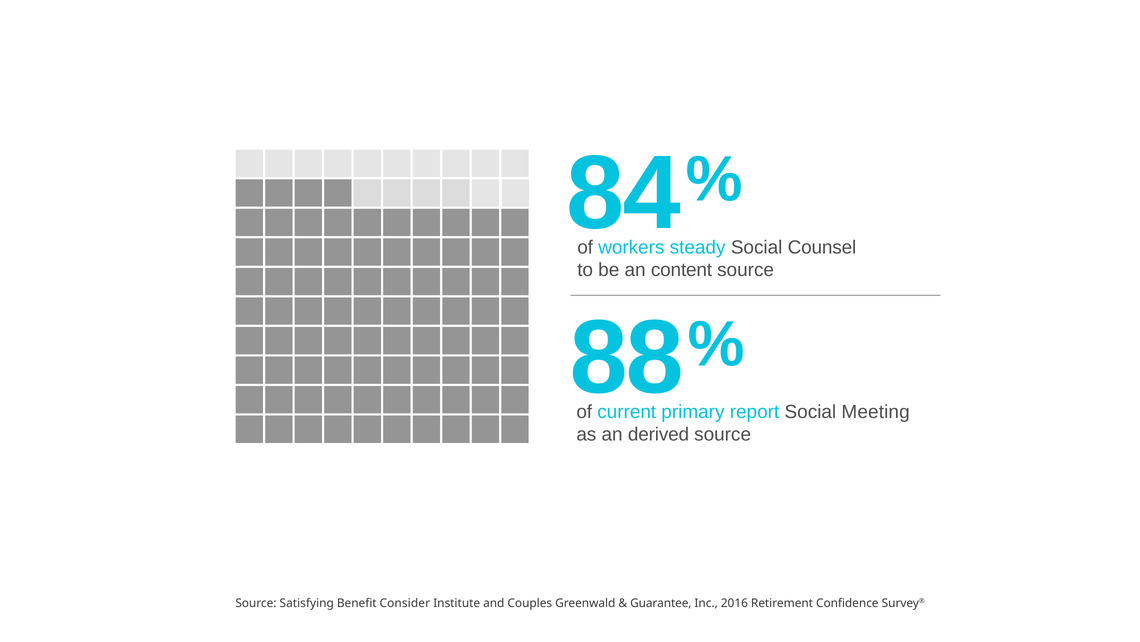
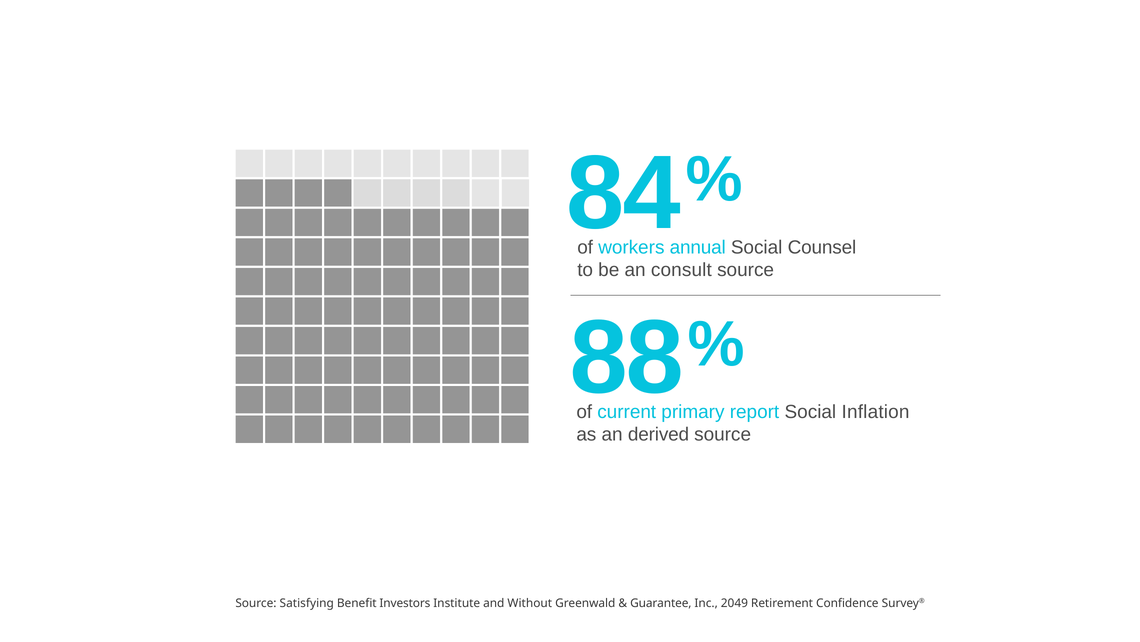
steady: steady -> annual
content: content -> consult
Meeting: Meeting -> Inflation
Consider: Consider -> Investors
Couples: Couples -> Without
2016: 2016 -> 2049
